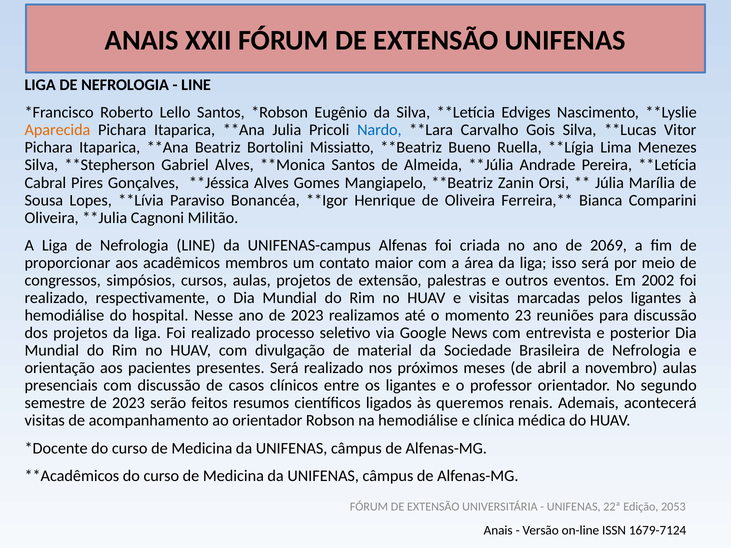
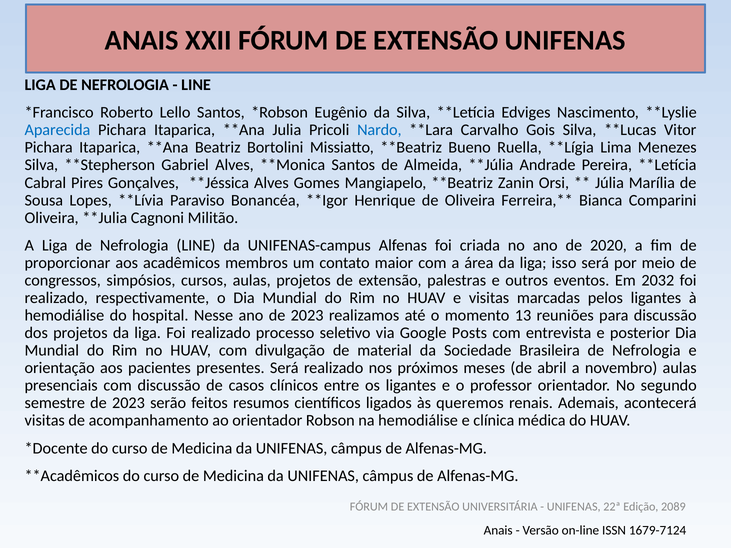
Aparecida colour: orange -> blue
2069: 2069 -> 2020
2002: 2002 -> 2032
23: 23 -> 13
News: News -> Posts
2053: 2053 -> 2089
